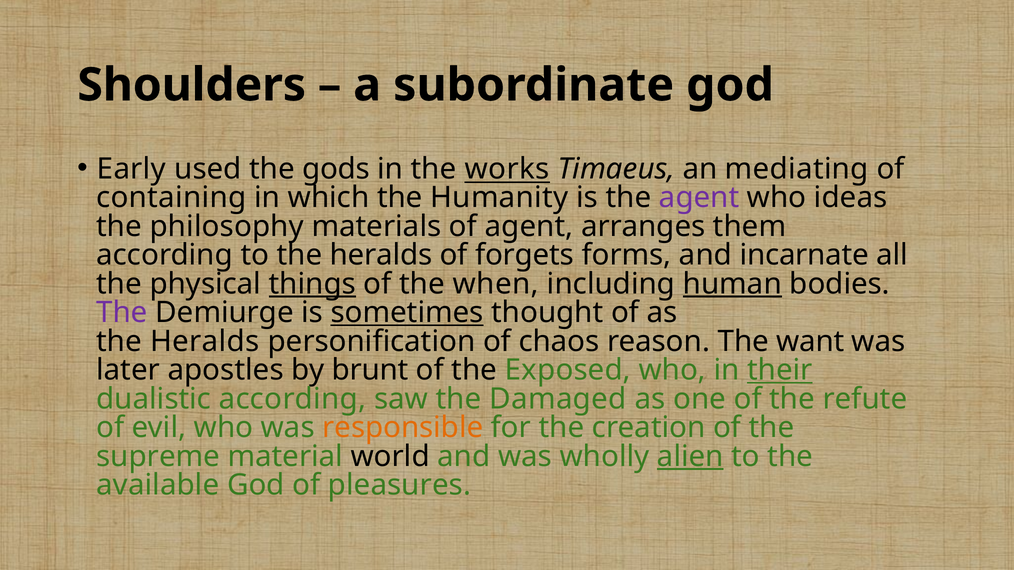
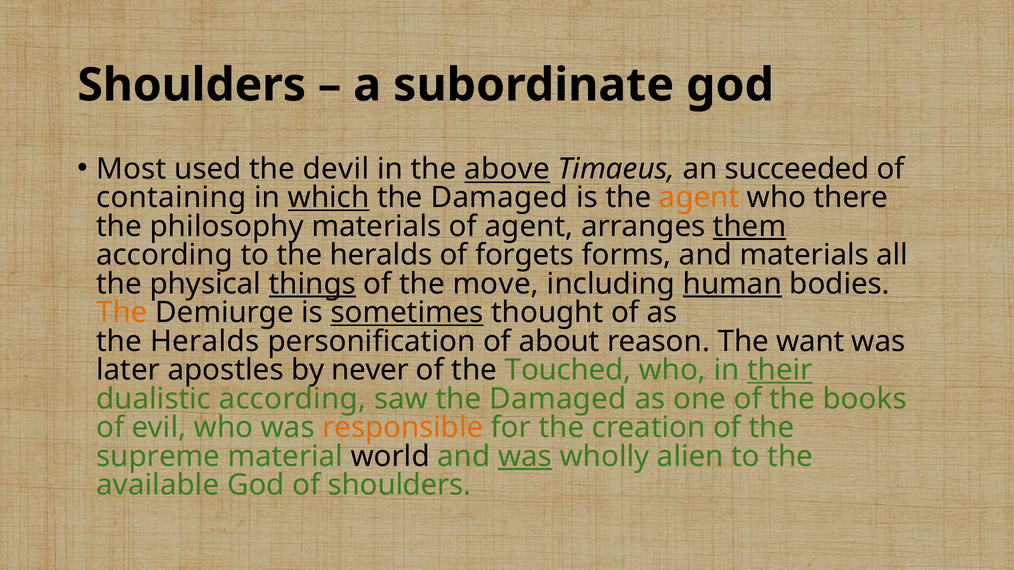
Early: Early -> Most
gods: gods -> devil
works: works -> above
mediating: mediating -> succeeded
which underline: none -> present
Humanity at (499, 198): Humanity -> Damaged
agent at (699, 198) colour: purple -> orange
ideas: ideas -> there
them underline: none -> present
and incarnate: incarnate -> materials
when: when -> move
The at (122, 313) colour: purple -> orange
chaos: chaos -> about
brunt: brunt -> never
Exposed: Exposed -> Touched
refute: refute -> books
was at (525, 457) underline: none -> present
alien underline: present -> none
of pleasures: pleasures -> shoulders
